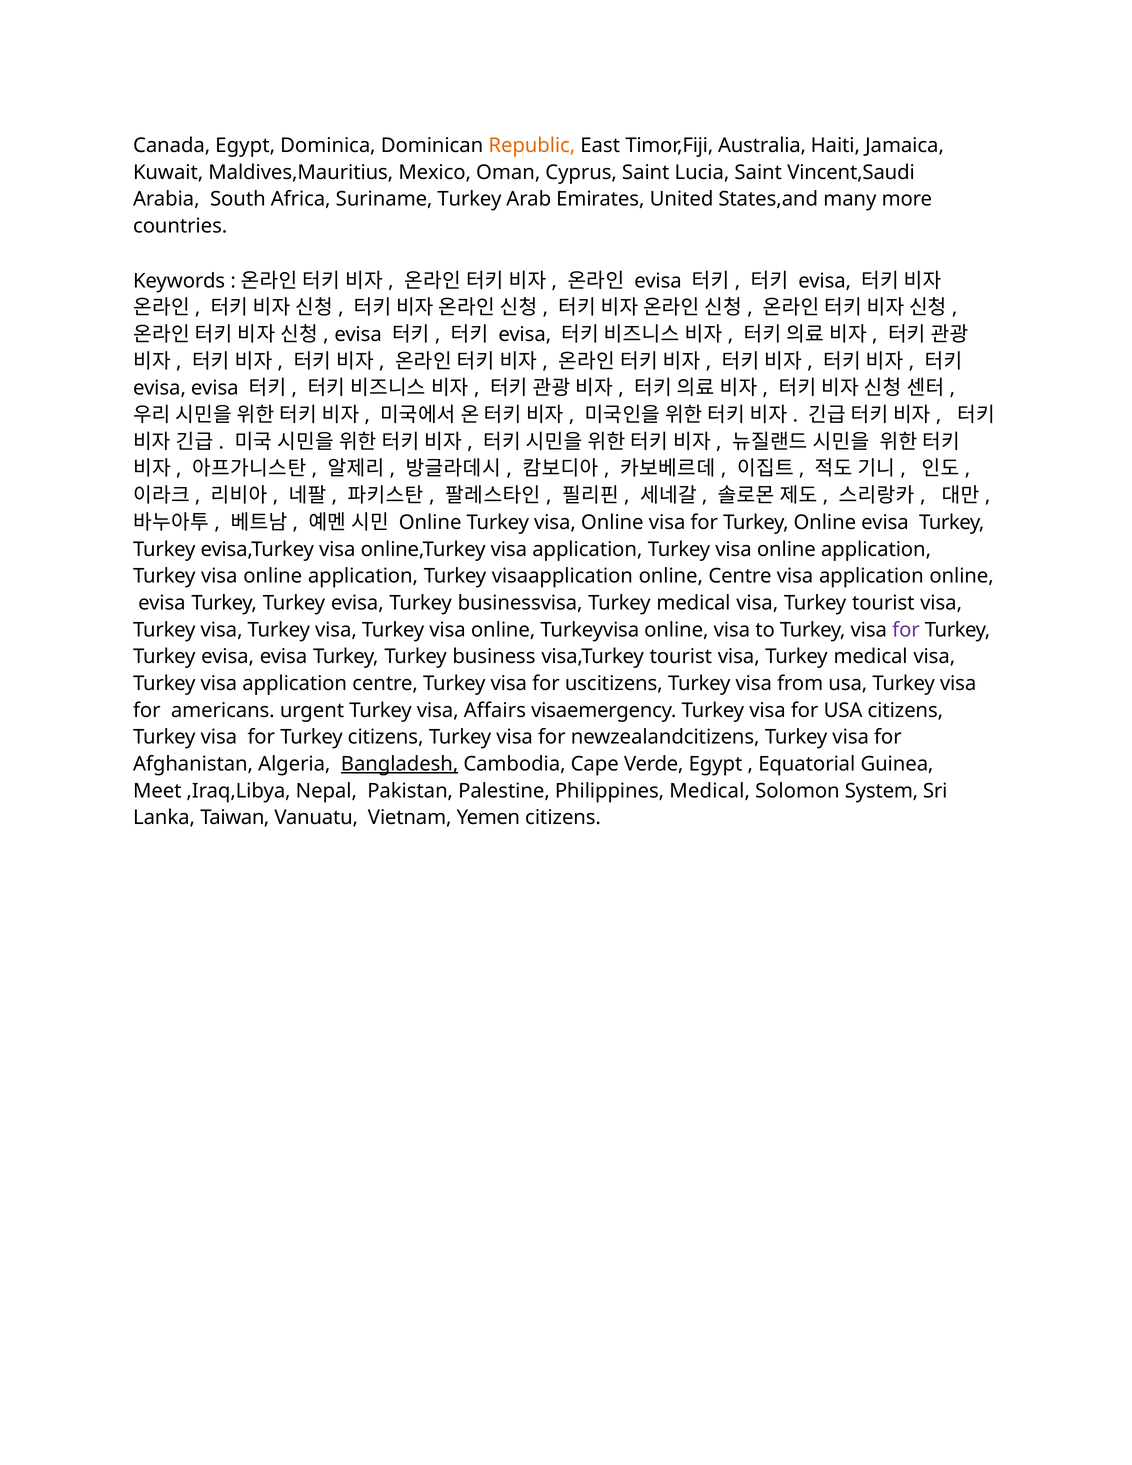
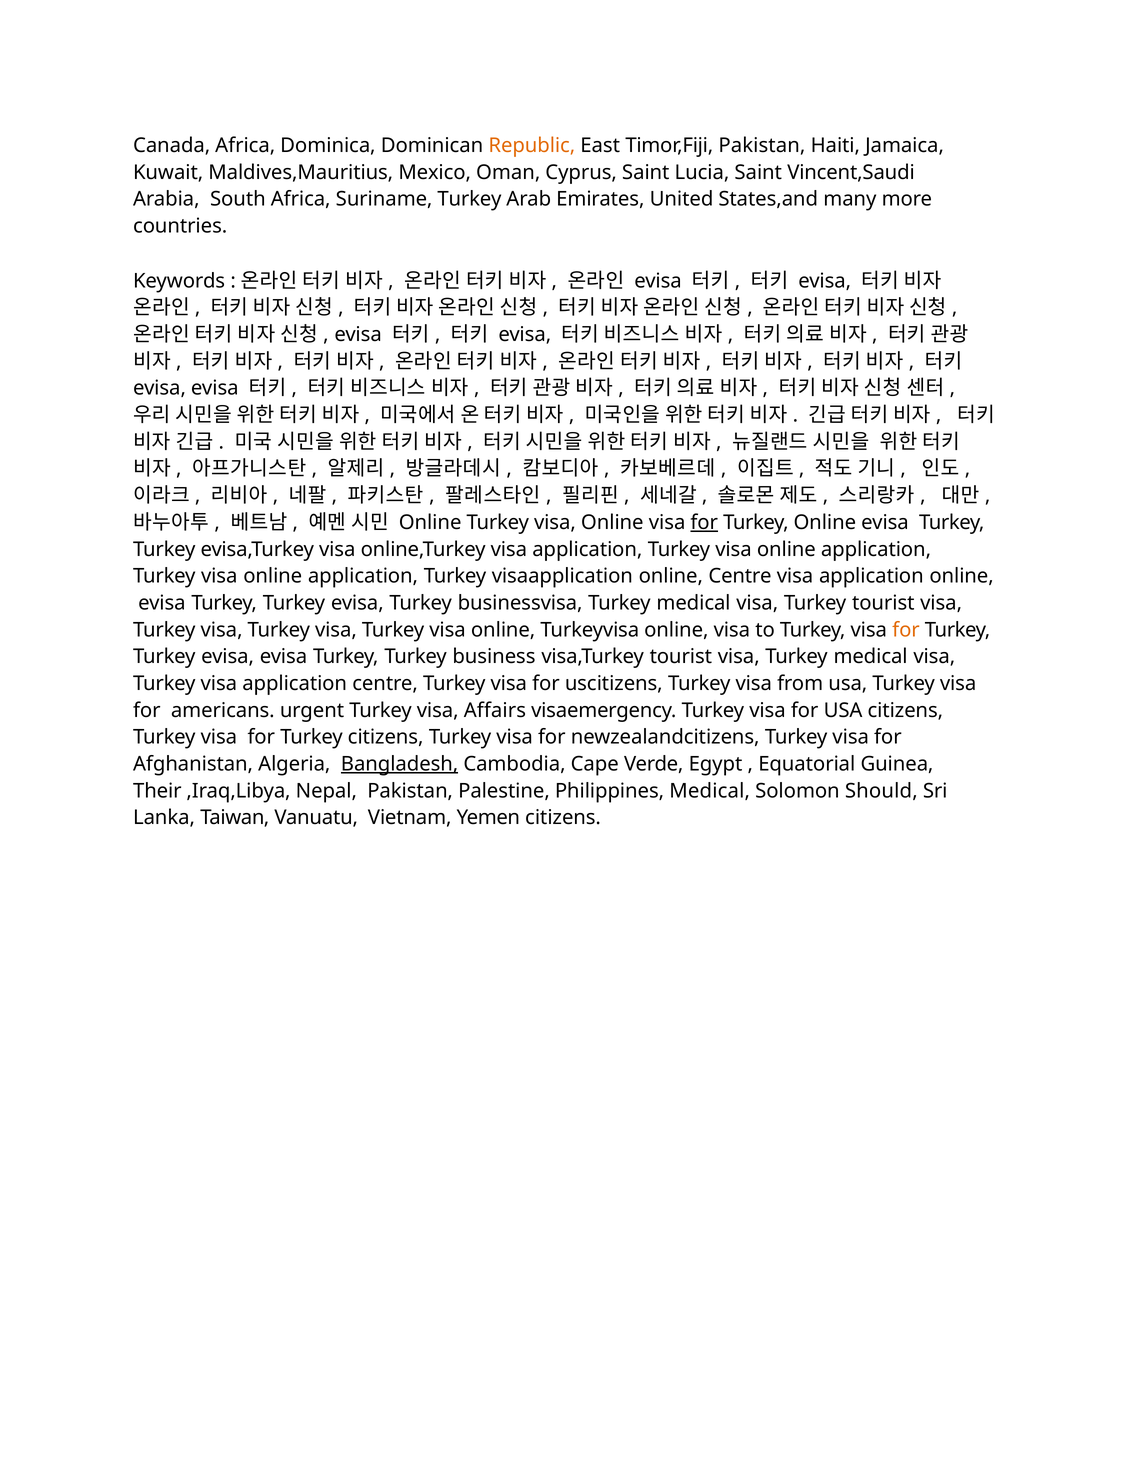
Canada Egypt: Egypt -> Africa
Timor,Fiji Australia: Australia -> Pakistan
for at (704, 522) underline: none -> present
for at (906, 630) colour: purple -> orange
Meet: Meet -> Their
System: System -> Should
